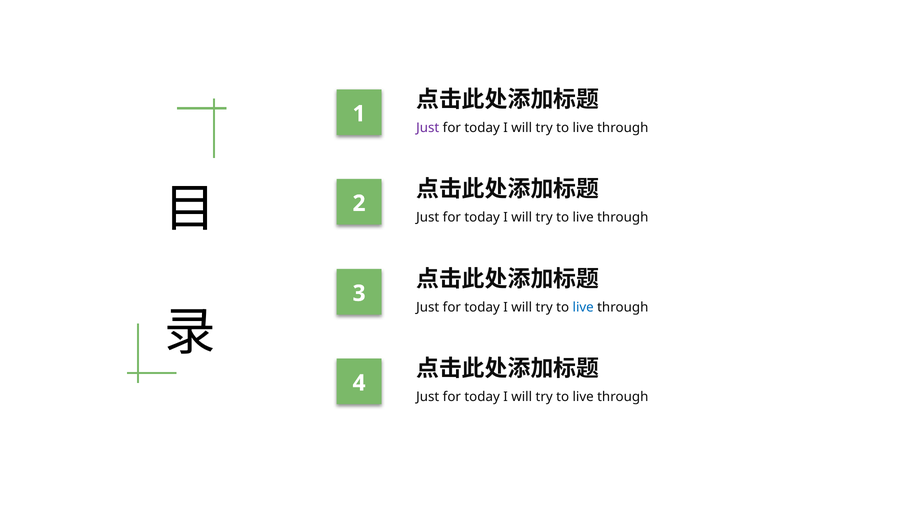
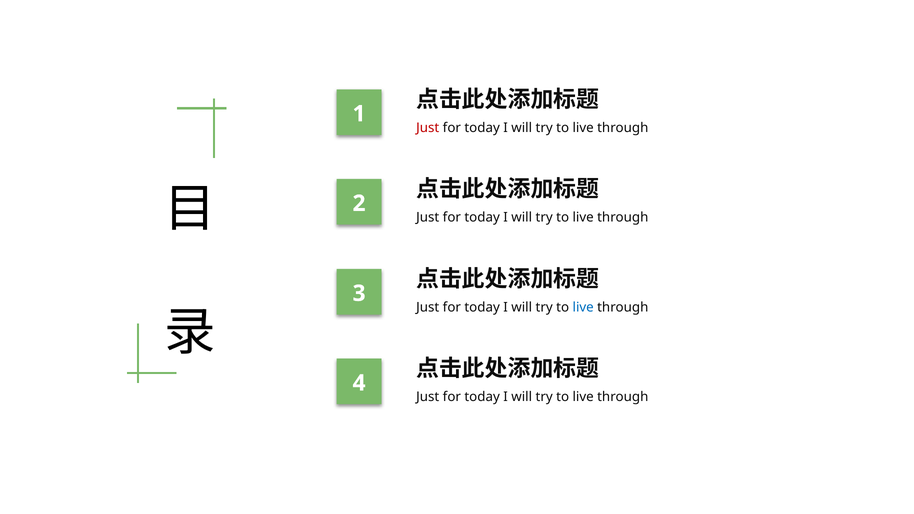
Just at (428, 128) colour: purple -> red
